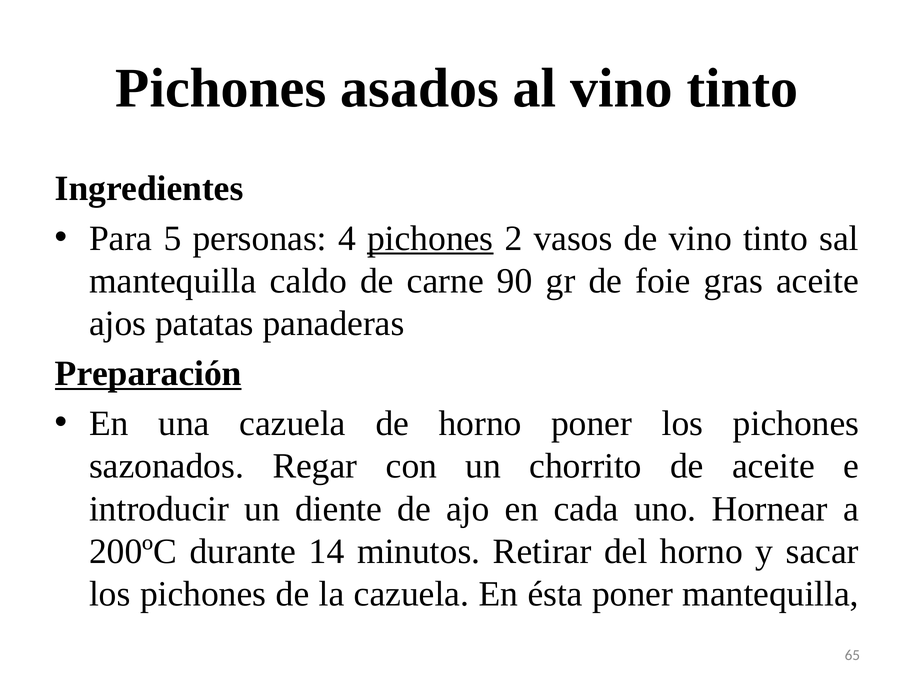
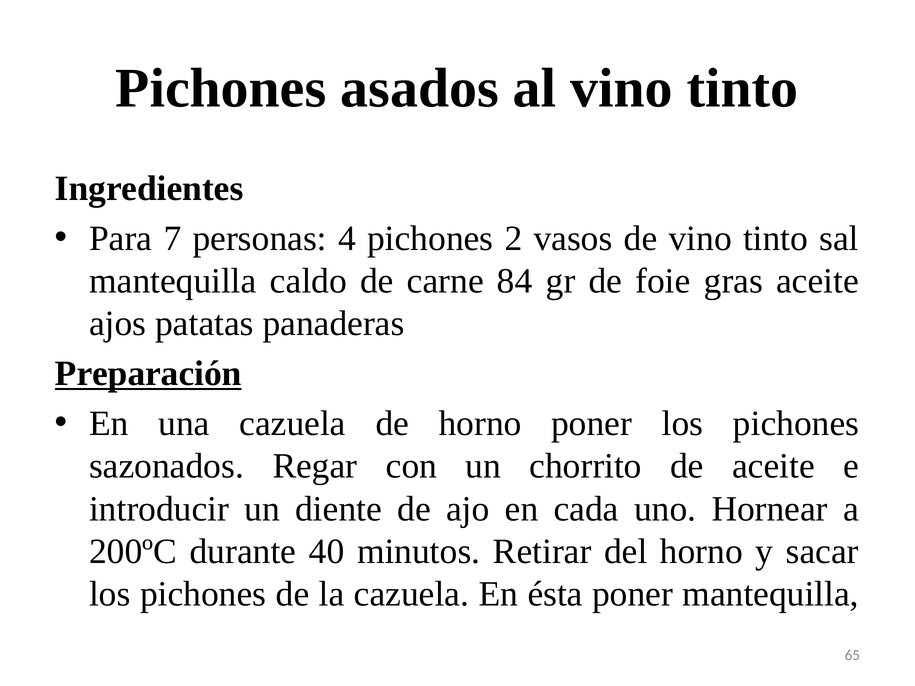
5: 5 -> 7
pichones at (430, 238) underline: present -> none
90: 90 -> 84
14: 14 -> 40
